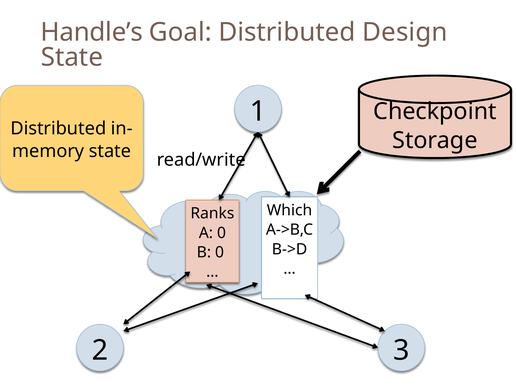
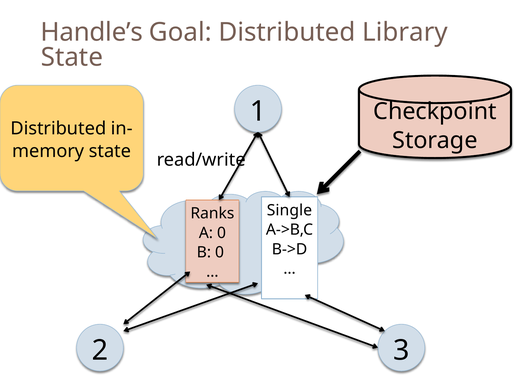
Design: Design -> Library
Which: Which -> Single
